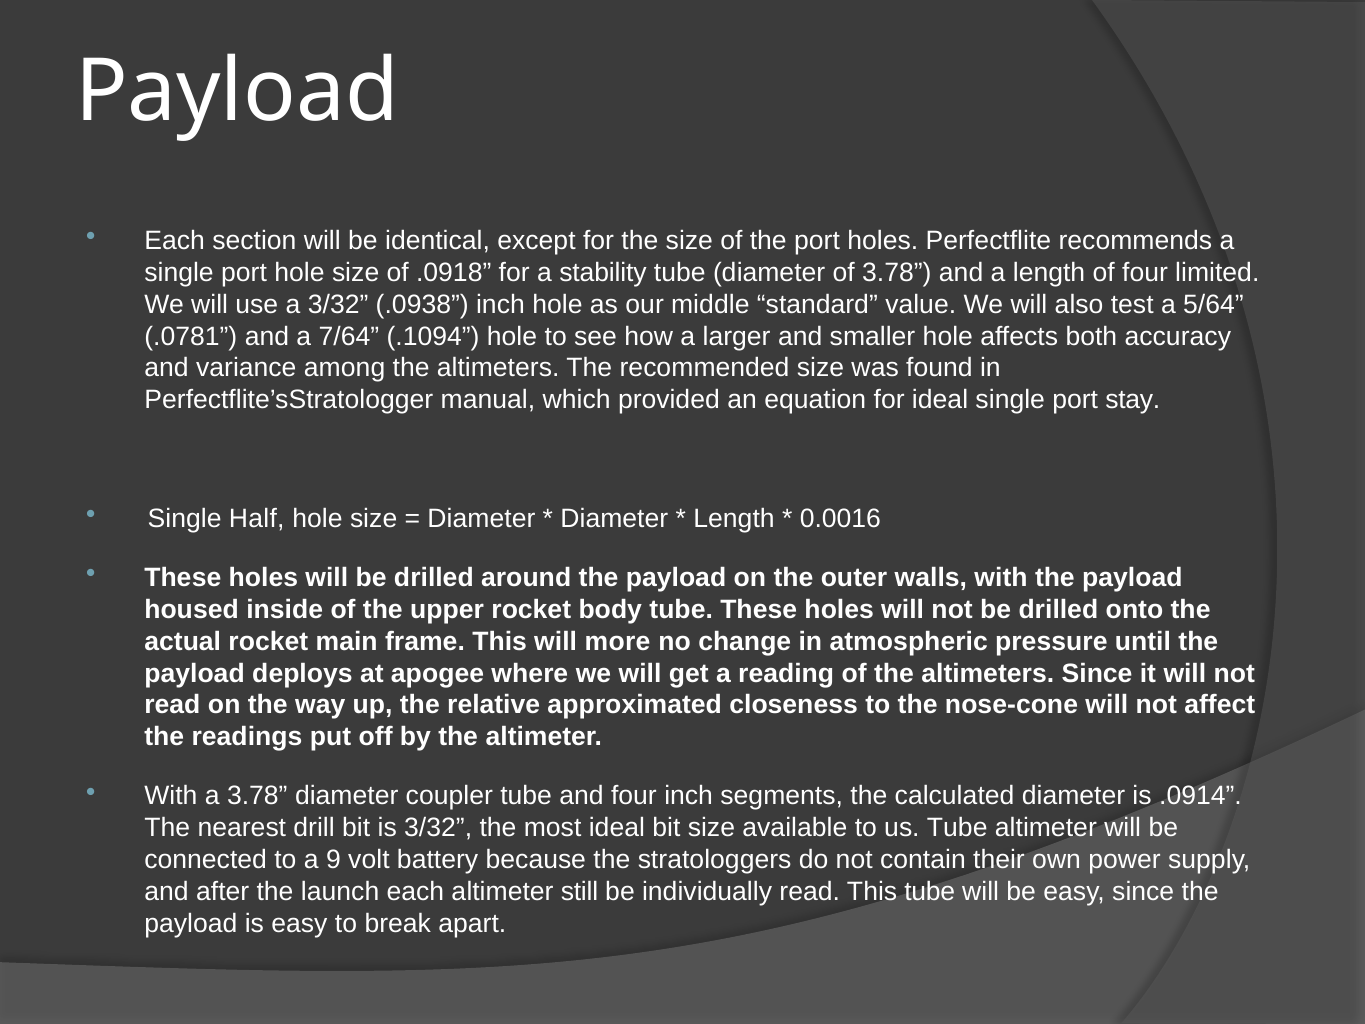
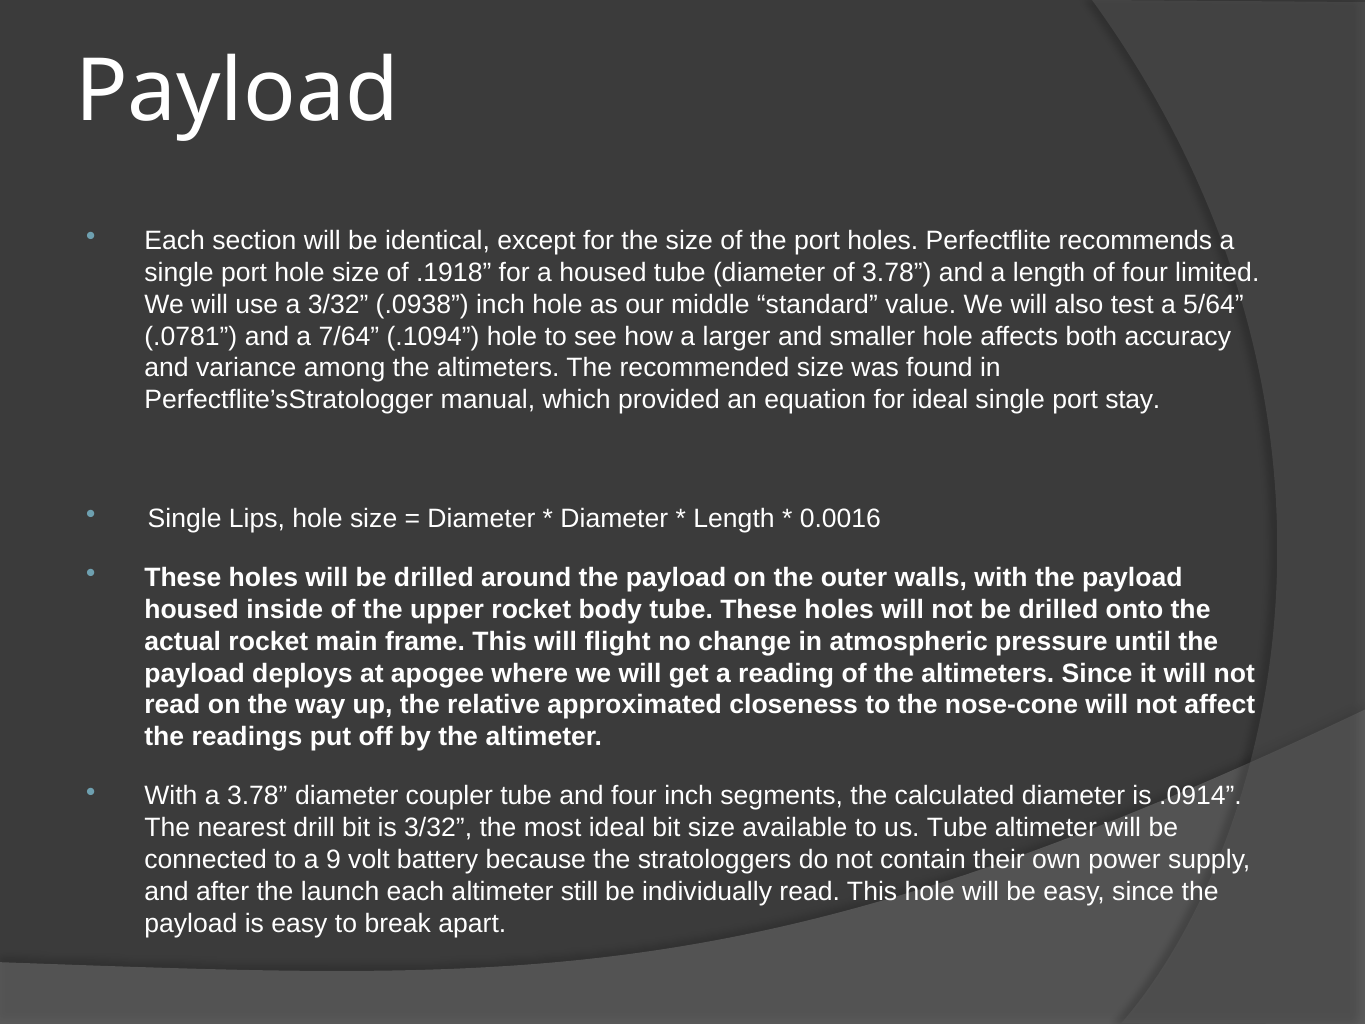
.0918: .0918 -> .1918
a stability: stability -> housed
Half: Half -> Lips
more: more -> flight
This tube: tube -> hole
